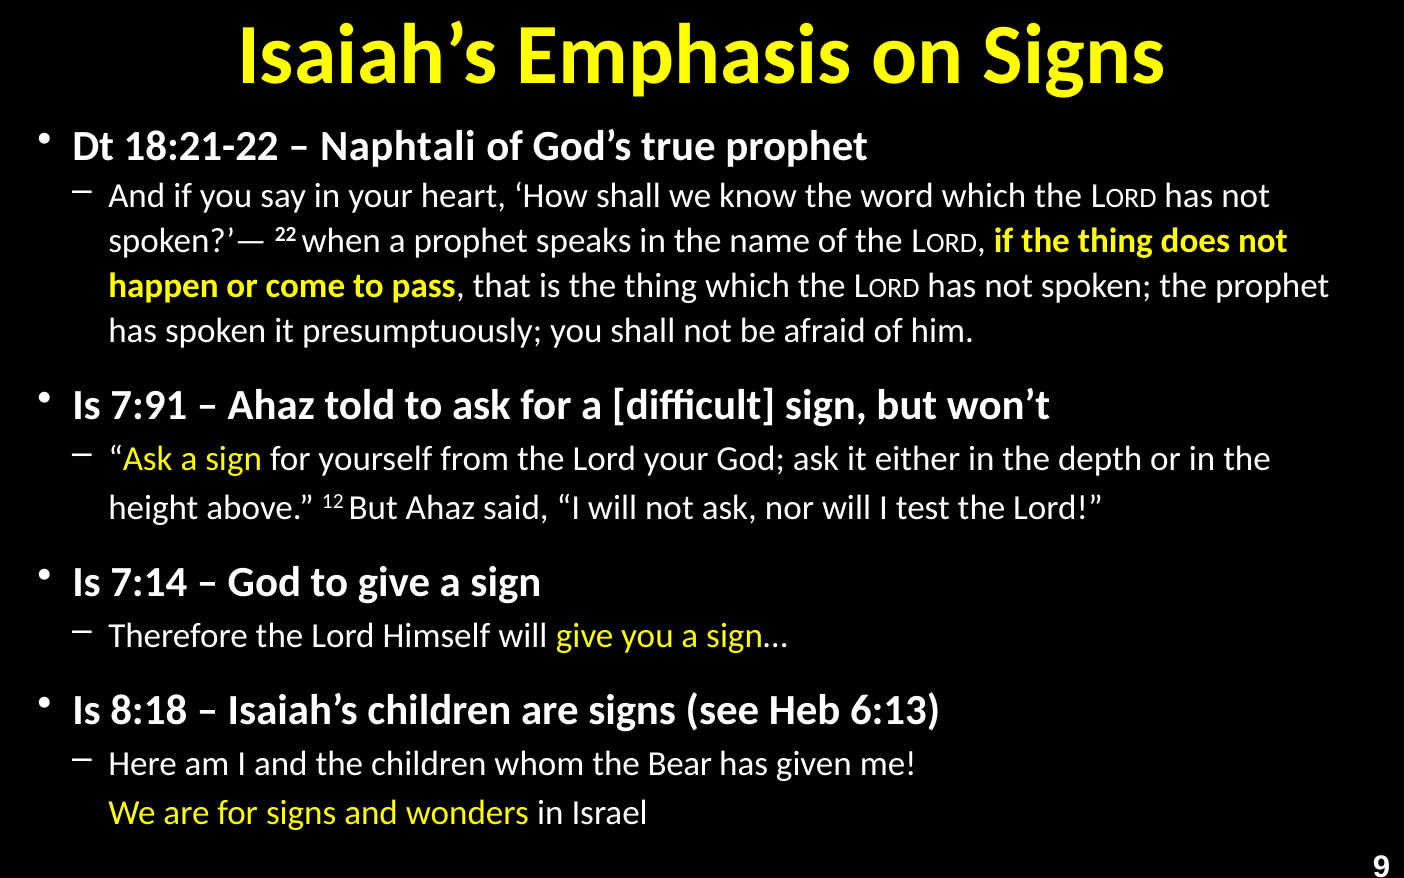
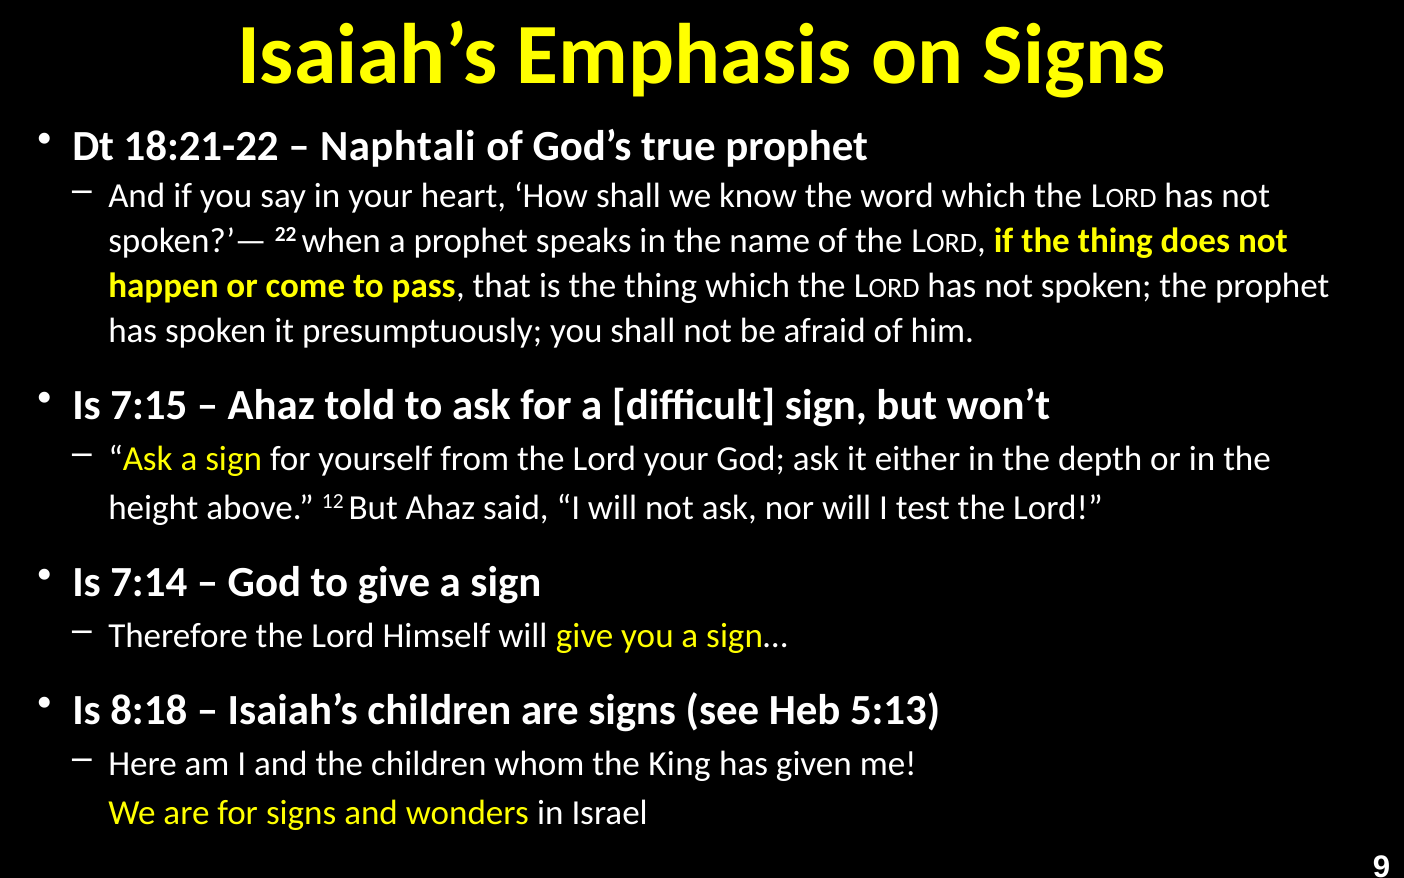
7:91: 7:91 -> 7:15
6:13: 6:13 -> 5:13
Bear: Bear -> King
